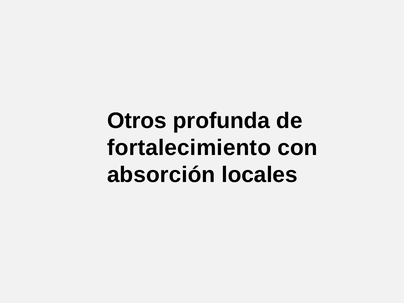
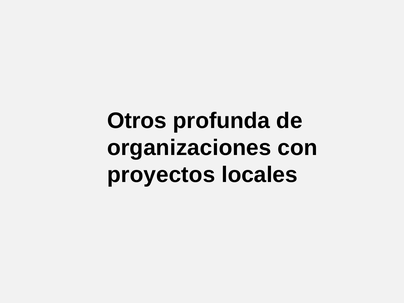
fortalecimiento: fortalecimiento -> organizaciones
absorción: absorción -> proyectos
